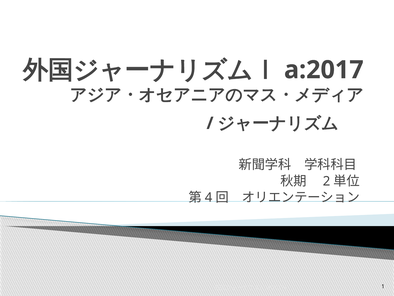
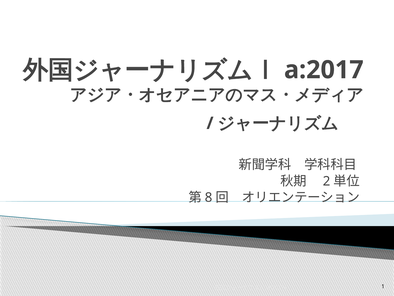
4: 4 -> 8
